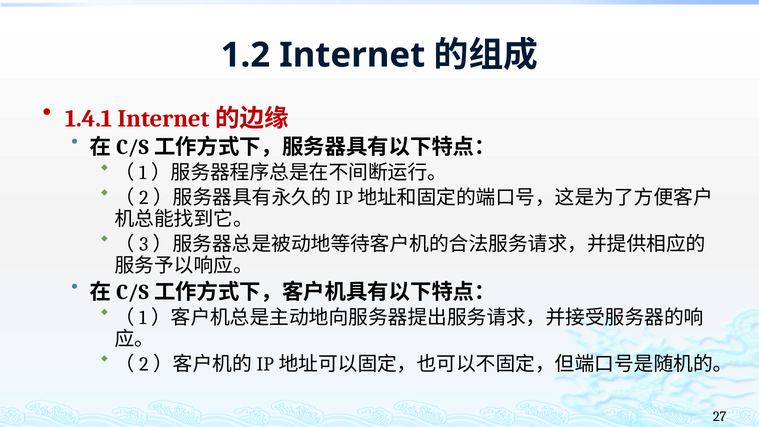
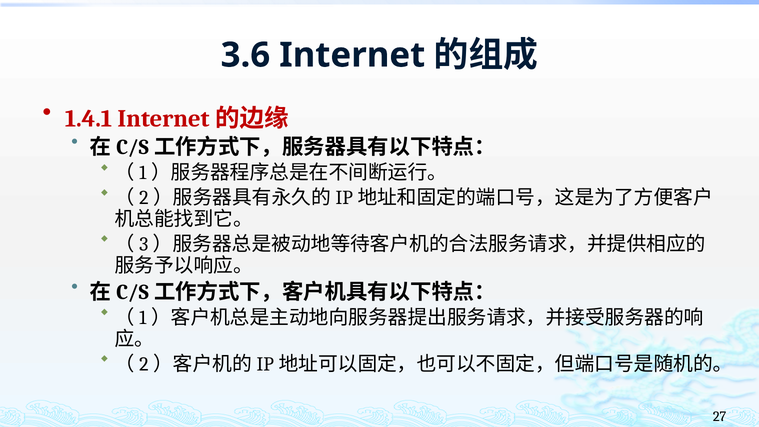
1.2: 1.2 -> 3.6
